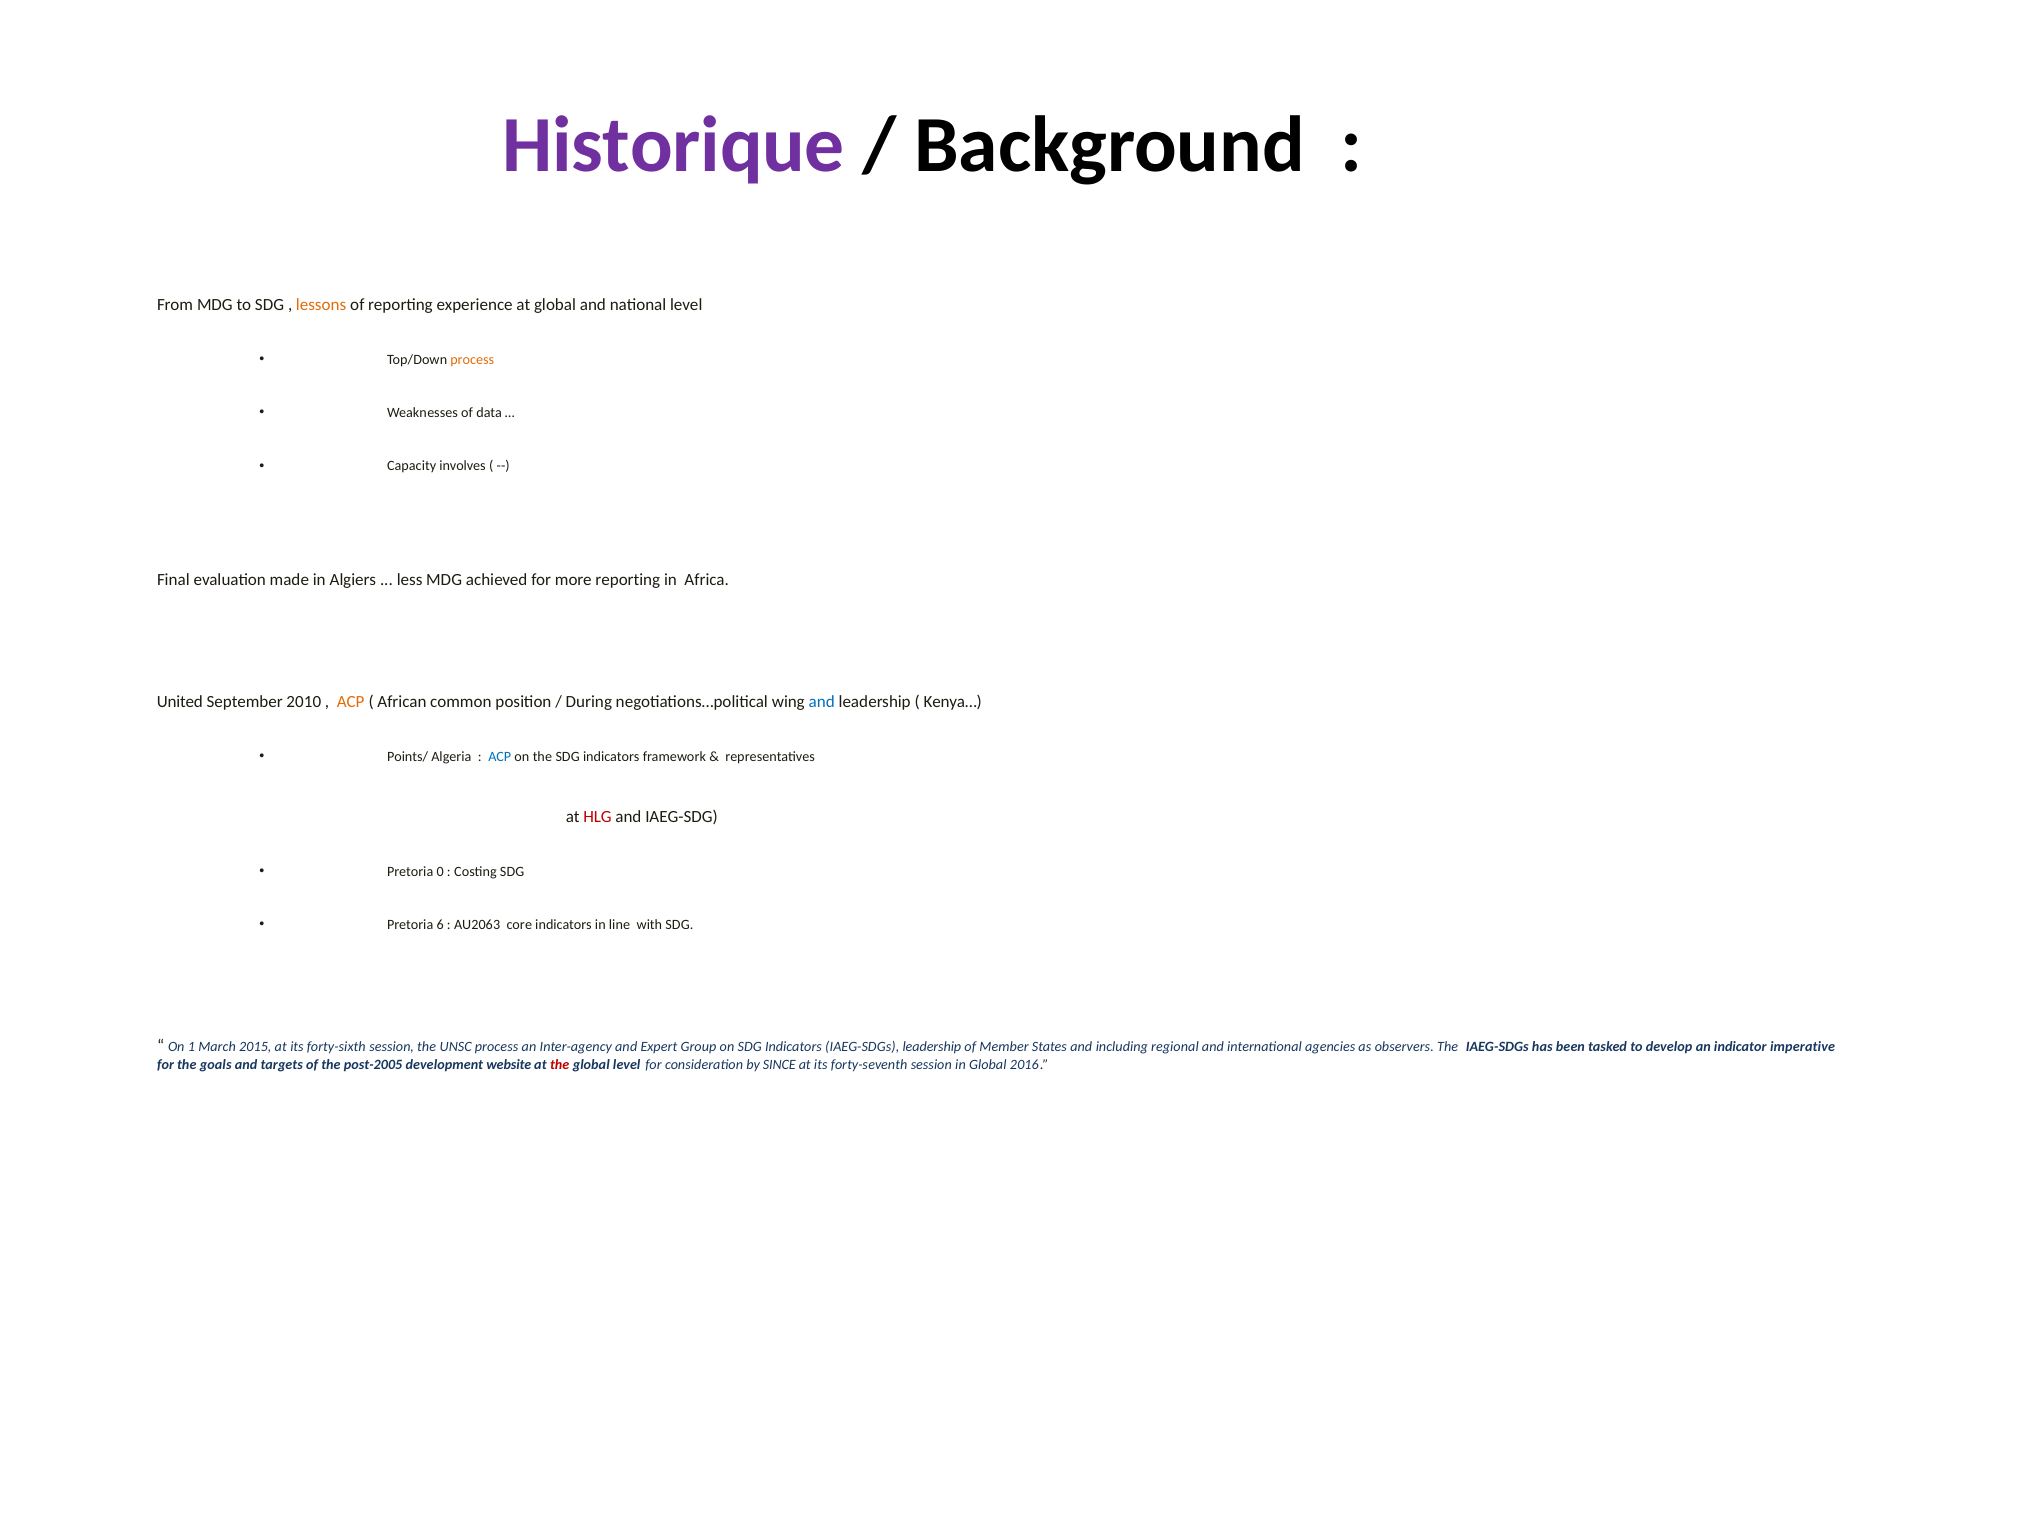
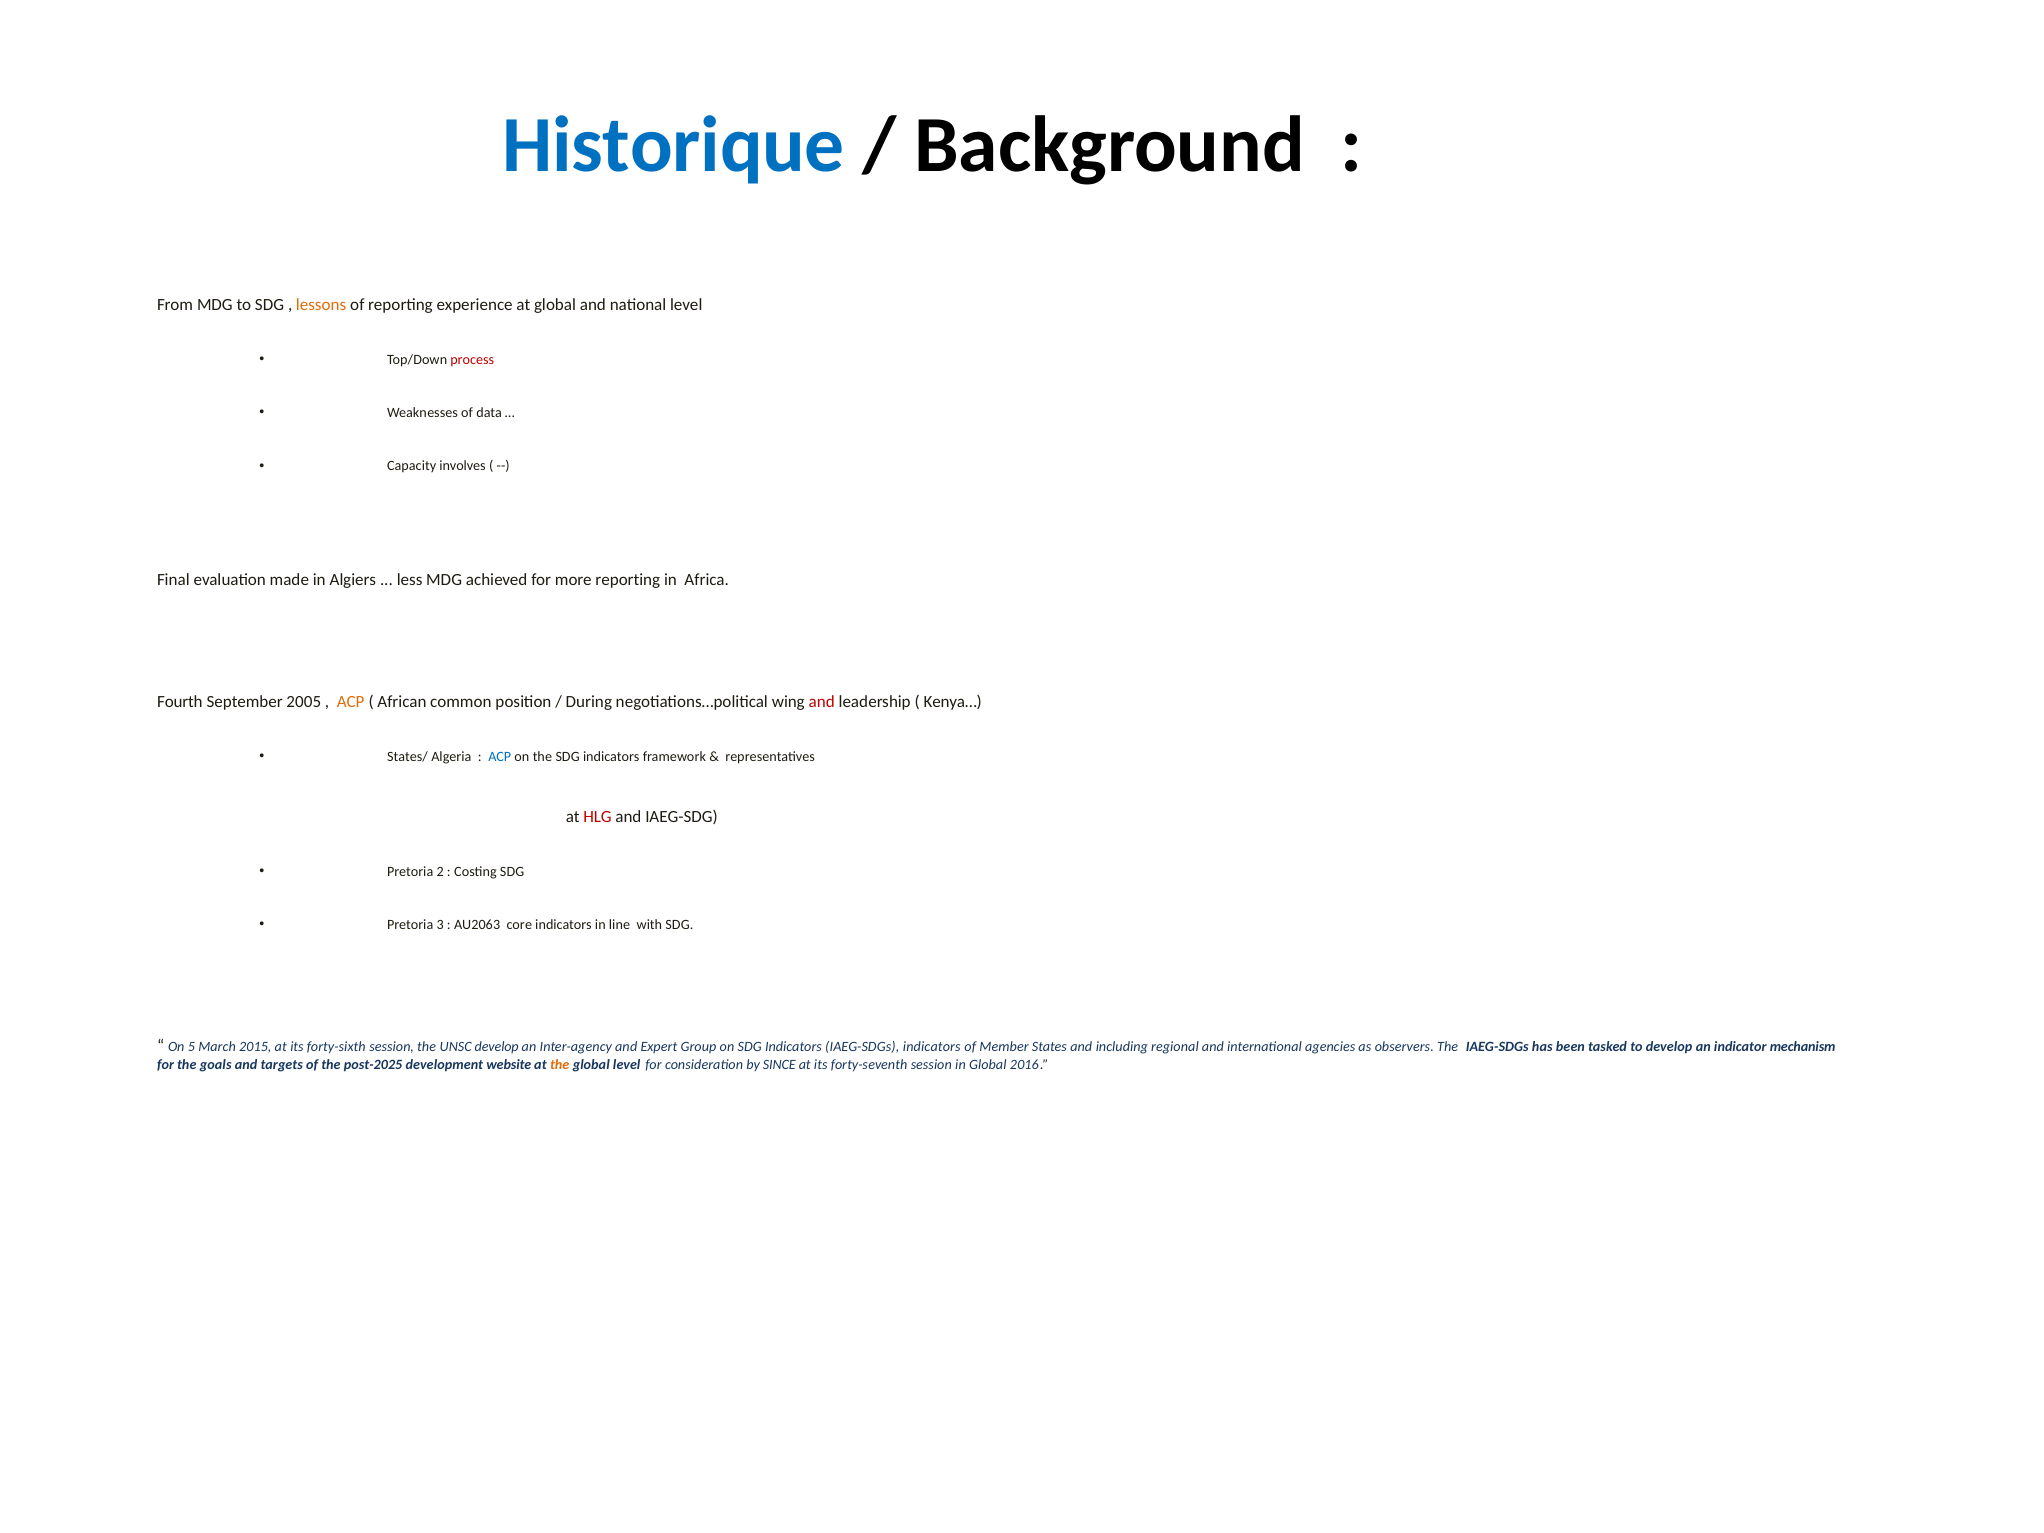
Historique colour: purple -> blue
process at (472, 360) colour: orange -> red
United: United -> Fourth
2010: 2010 -> 2005
and at (822, 702) colour: blue -> red
Points/: Points/ -> States/
0: 0 -> 2
6: 6 -> 3
1: 1 -> 5
UNSC process: process -> develop
IAEG-SDGs leadership: leadership -> indicators
imperative: imperative -> mechanism
post-2005: post-2005 -> post-2025
the at (560, 1065) colour: red -> orange
